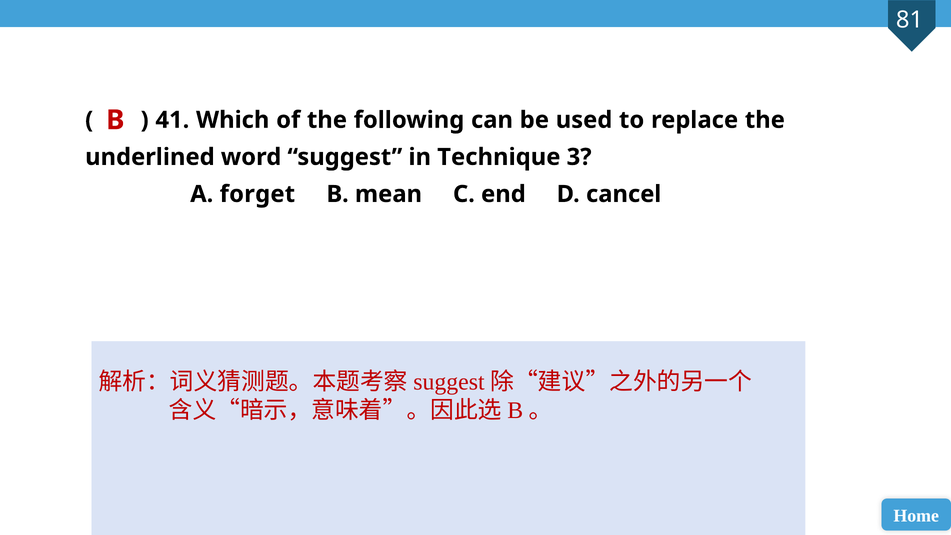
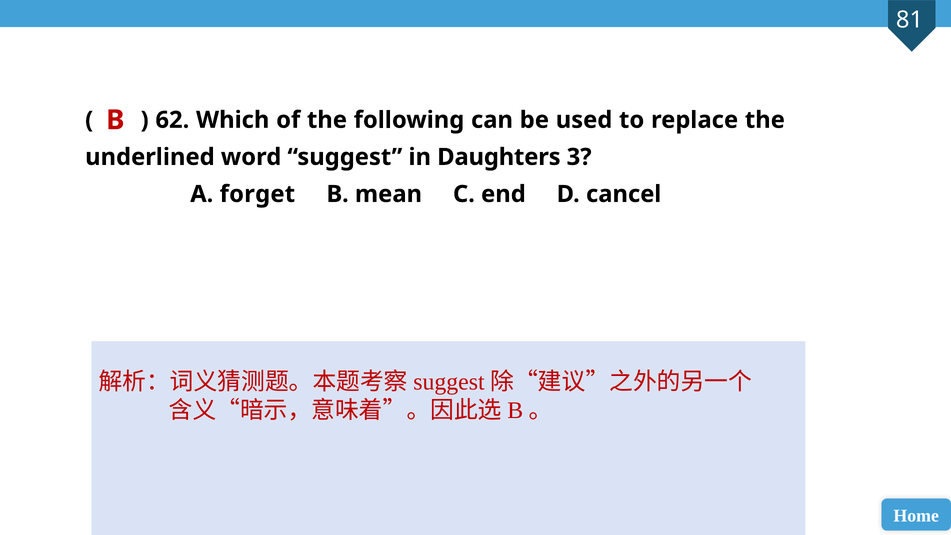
41: 41 -> 62
Technique: Technique -> Daughters
